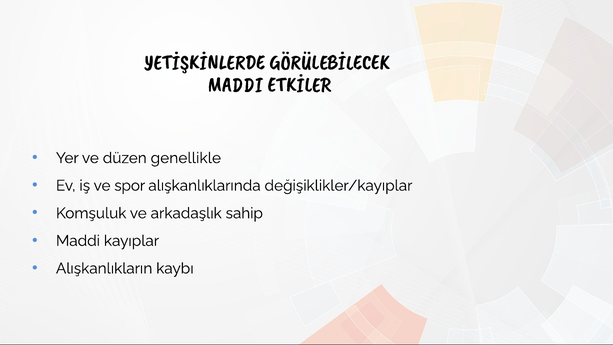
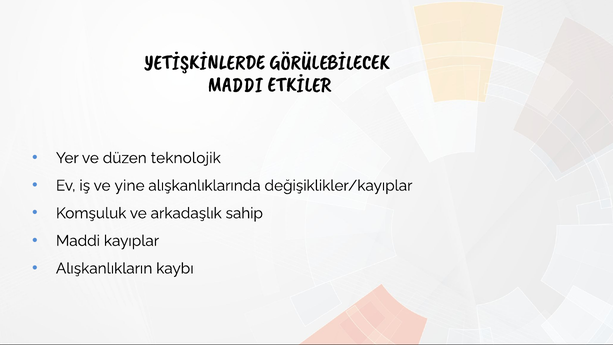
genellikle: genellikle -> teknolojik
spor: spor -> yine
